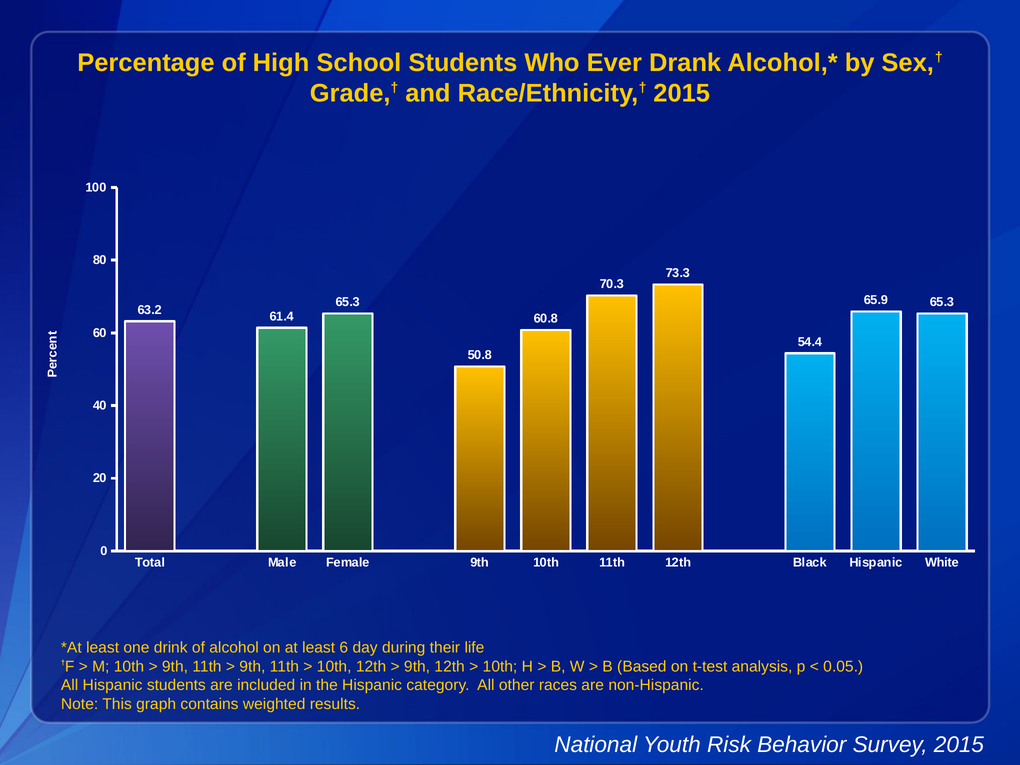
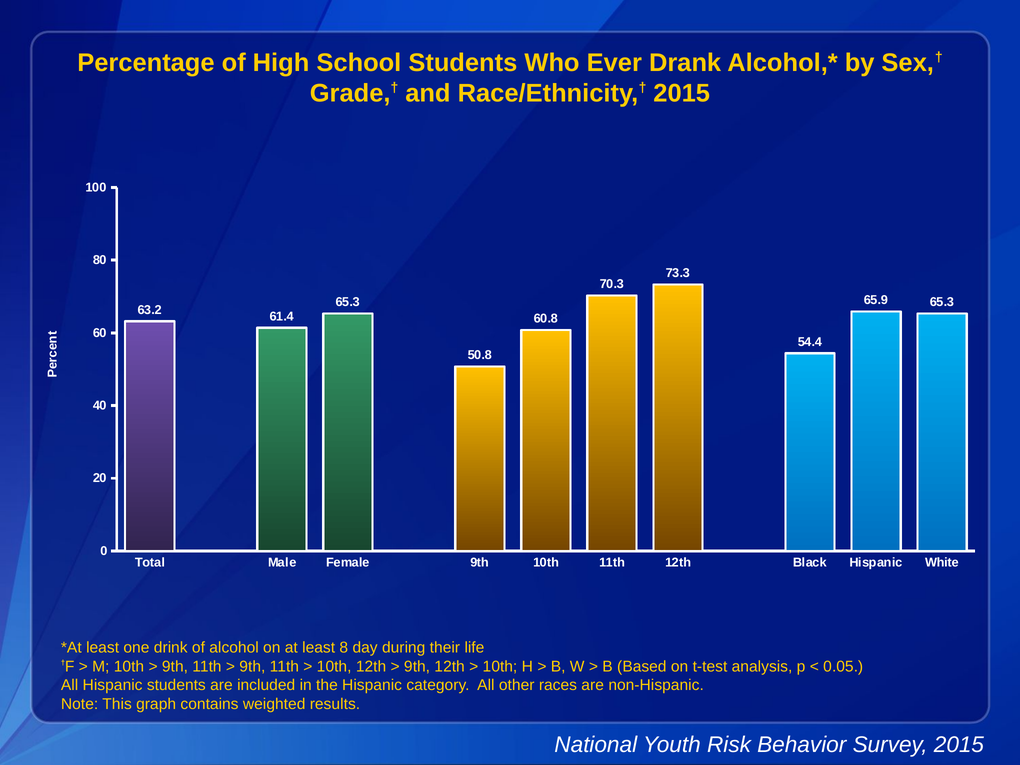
6: 6 -> 8
